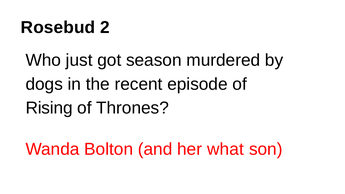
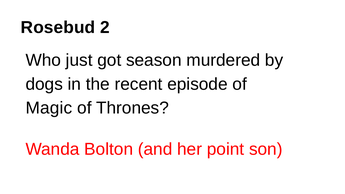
Rising: Rising -> Magic
what: what -> point
